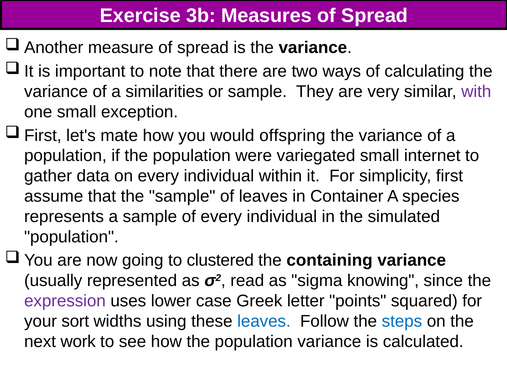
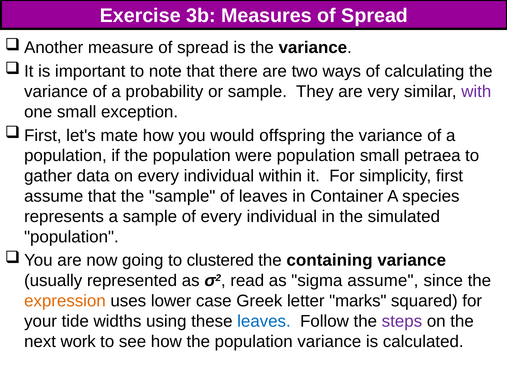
similarities: similarities -> probability
were variegated: variegated -> population
internet: internet -> petraea
sigma knowing: knowing -> assume
expression colour: purple -> orange
points: points -> marks
sort: sort -> tide
steps colour: blue -> purple
